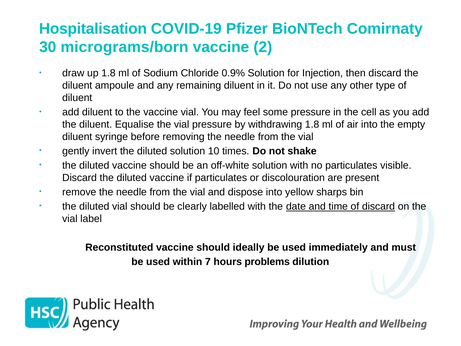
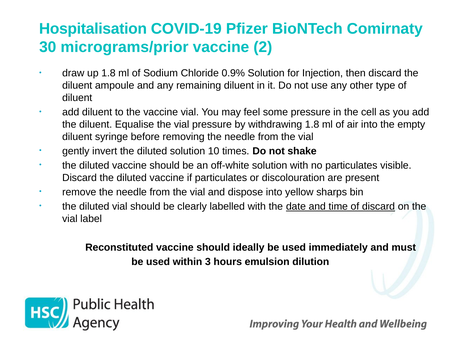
micrograms/born: micrograms/born -> micrograms/prior
7: 7 -> 3
problems: problems -> emulsion
